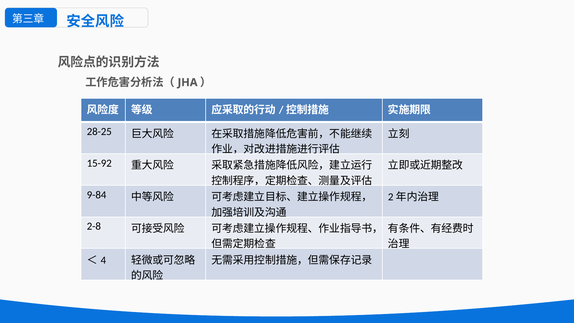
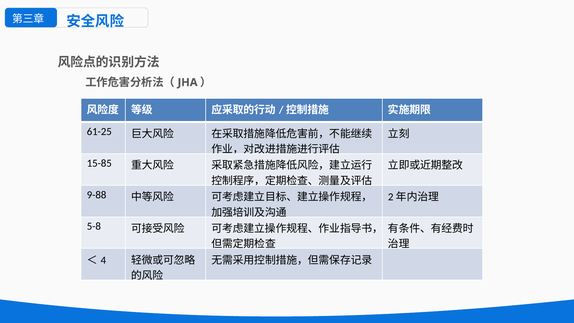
28-25: 28-25 -> 61-25
15-92: 15-92 -> 15-85
9-84: 9-84 -> 9-88
2-8: 2-8 -> 5-8
